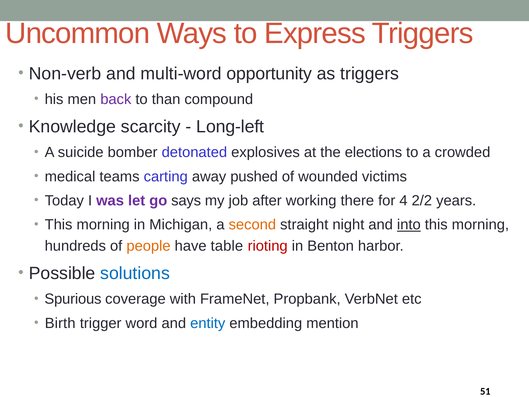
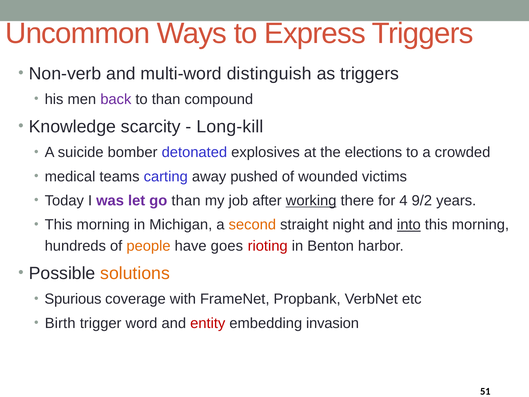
opportunity: opportunity -> distinguish
Long-left: Long-left -> Long-kill
go says: says -> than
working underline: none -> present
2/2: 2/2 -> 9/2
table: table -> goes
solutions colour: blue -> orange
entity colour: blue -> red
mention: mention -> invasion
